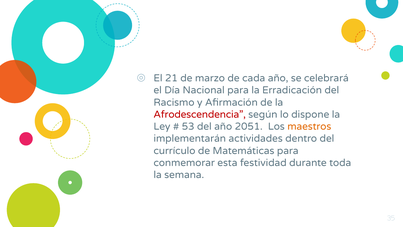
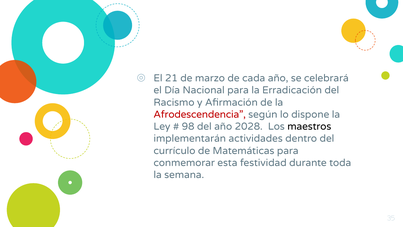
53: 53 -> 98
2051: 2051 -> 2028
maestros colour: orange -> black
